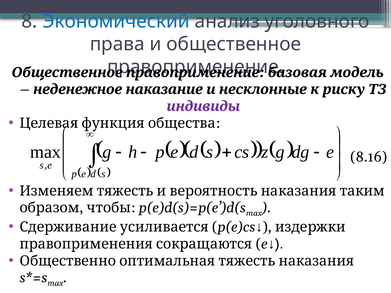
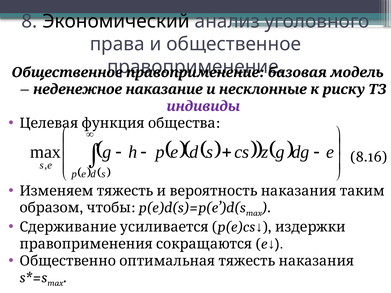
Экономический colour: blue -> black
